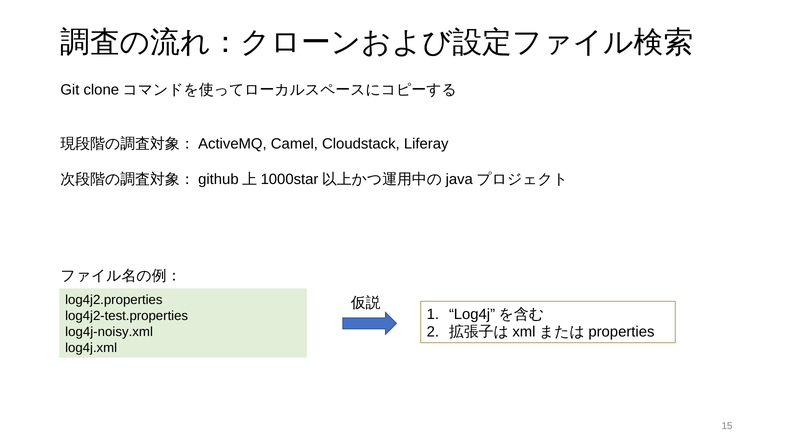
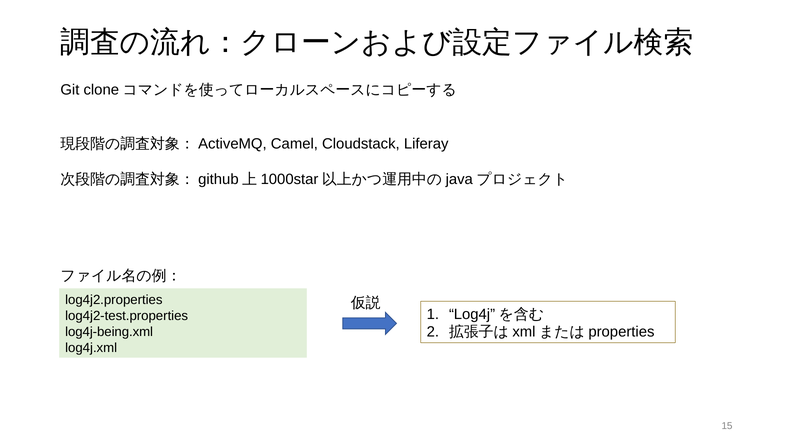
log4j-noisy.xml: log4j-noisy.xml -> log4j-being.xml
